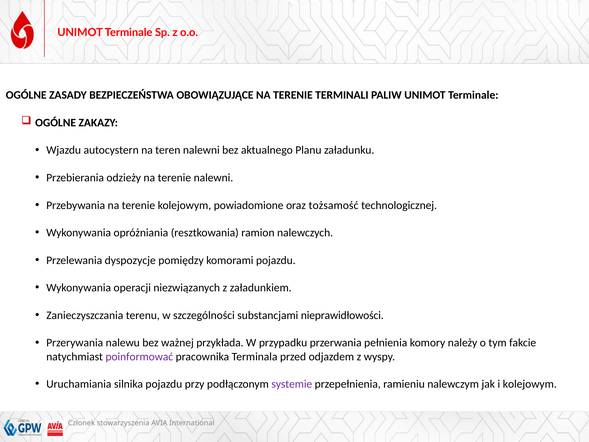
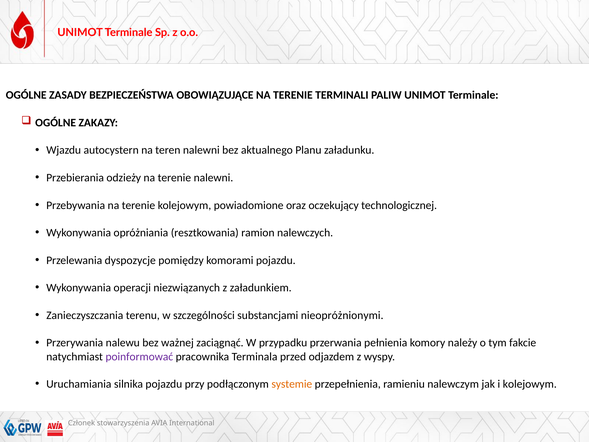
tożsamość: tożsamość -> oczekujący
nieprawidłowości: nieprawidłowości -> nieopróżnionymi
przykłada: przykłada -> zaciągnąć
systemie colour: purple -> orange
